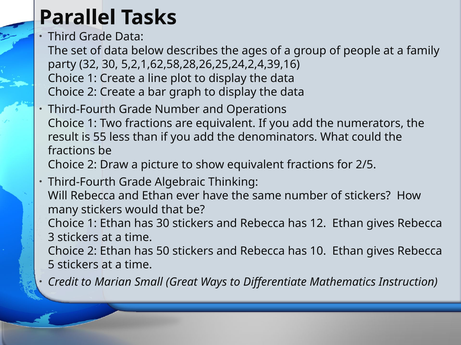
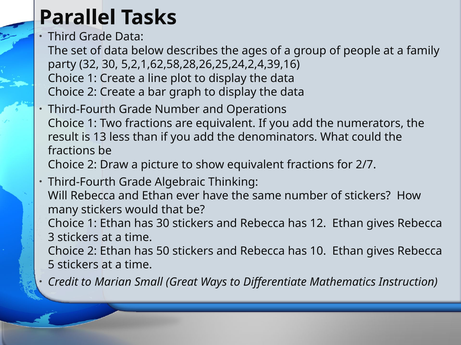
55: 55 -> 13
2/5: 2/5 -> 2/7
